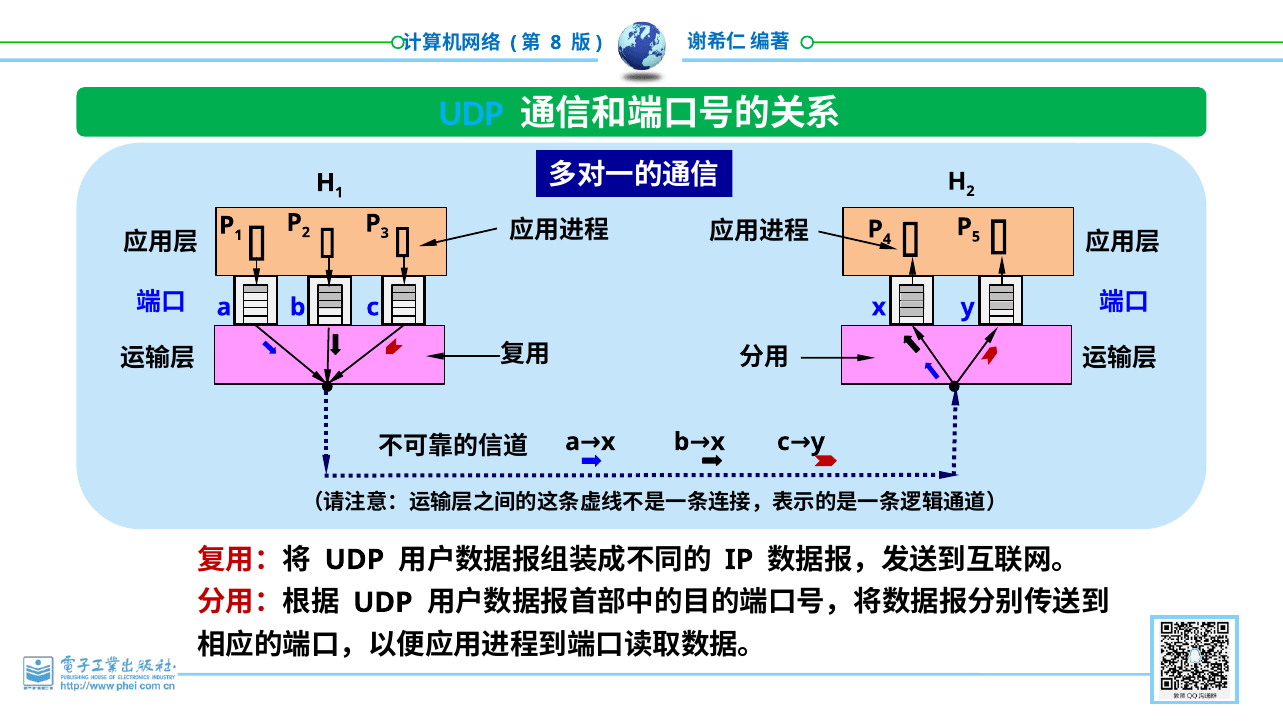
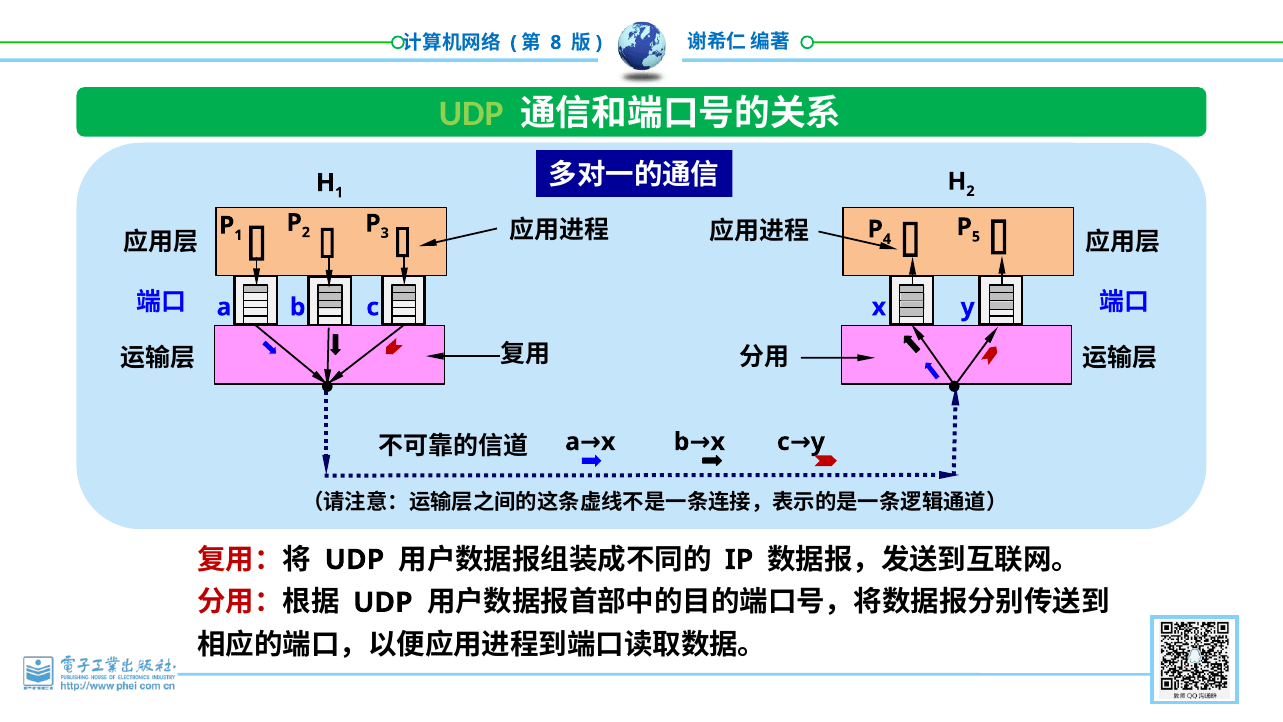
UDP at (471, 114) colour: light blue -> light green
